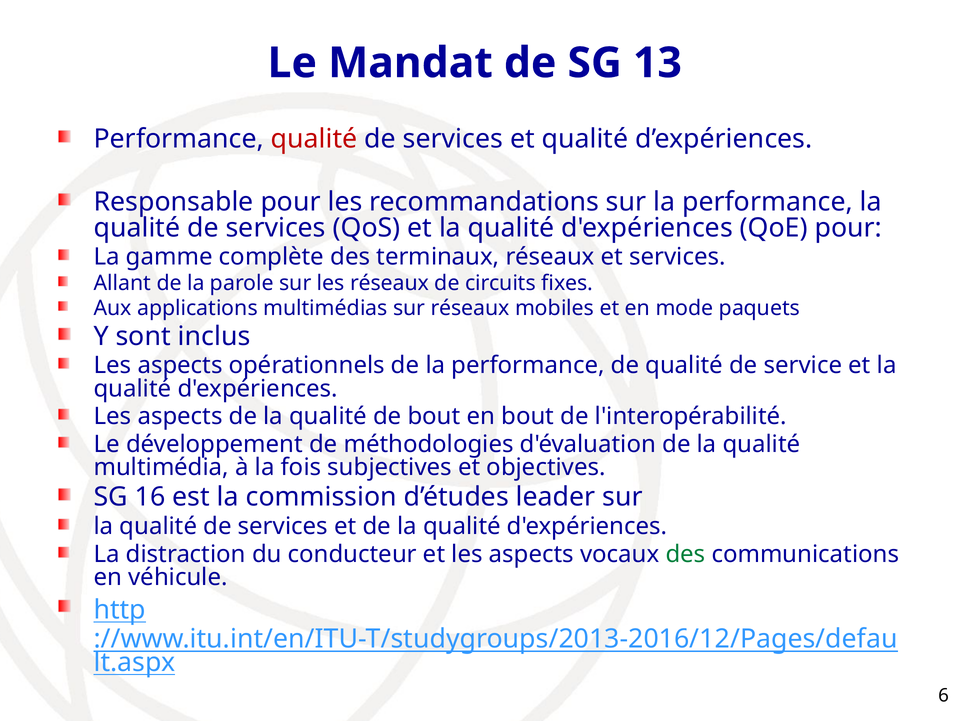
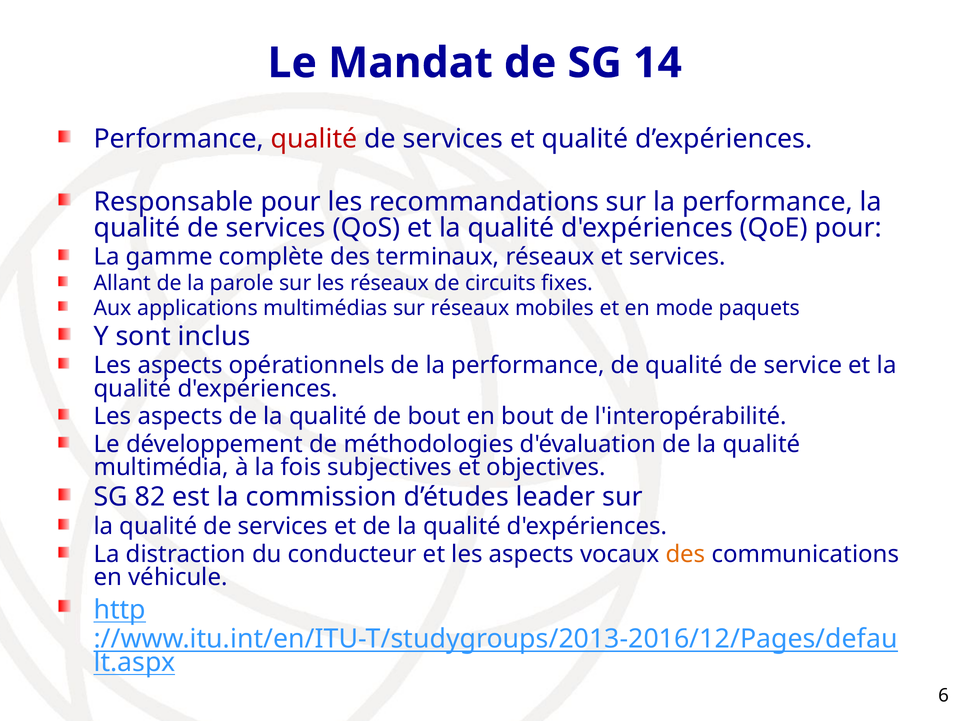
13: 13 -> 14
16: 16 -> 82
des at (685, 554) colour: green -> orange
